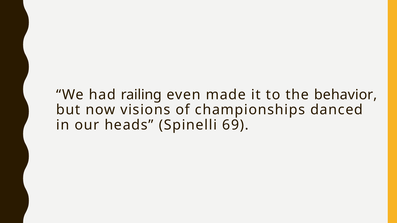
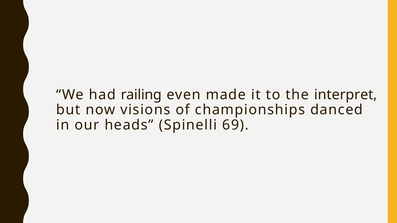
behavior: behavior -> interpret
